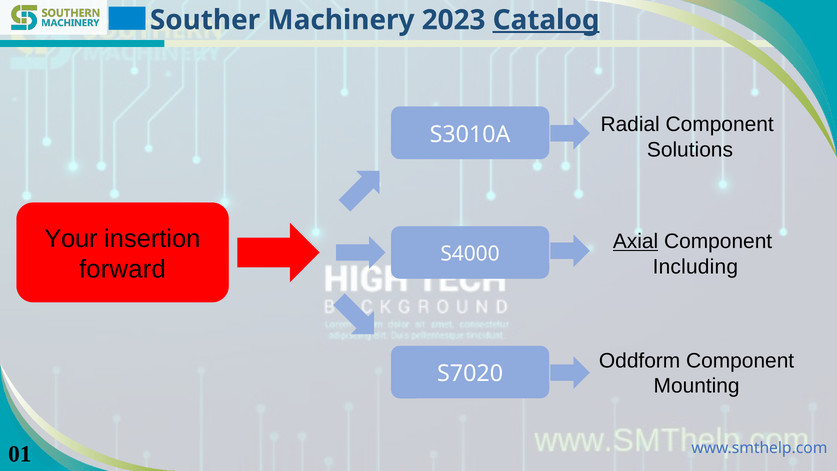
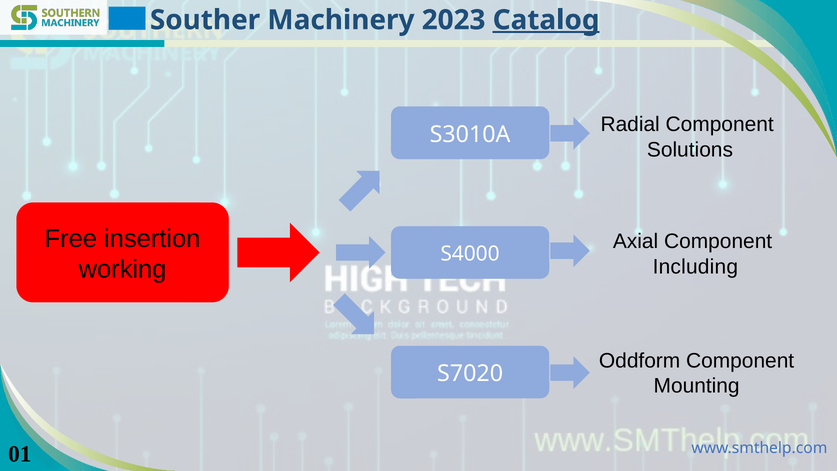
Your: Your -> Free
Axial underline: present -> none
forward: forward -> working
